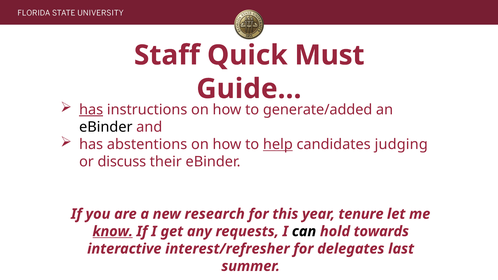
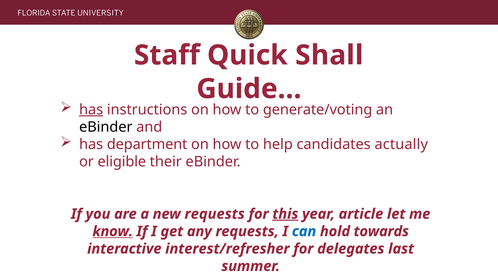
Must: Must -> Shall
generate/added: generate/added -> generate/voting
abstentions: abstentions -> department
help underline: present -> none
judging: judging -> actually
discuss: discuss -> eligible
new research: research -> requests
this underline: none -> present
tenure: tenure -> article
can colour: black -> blue
